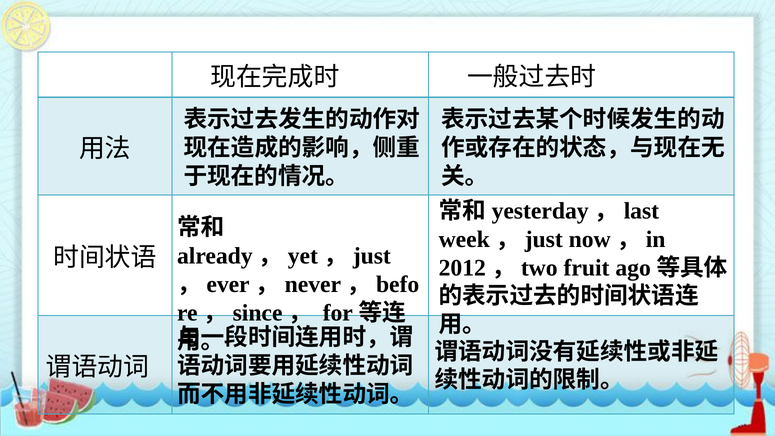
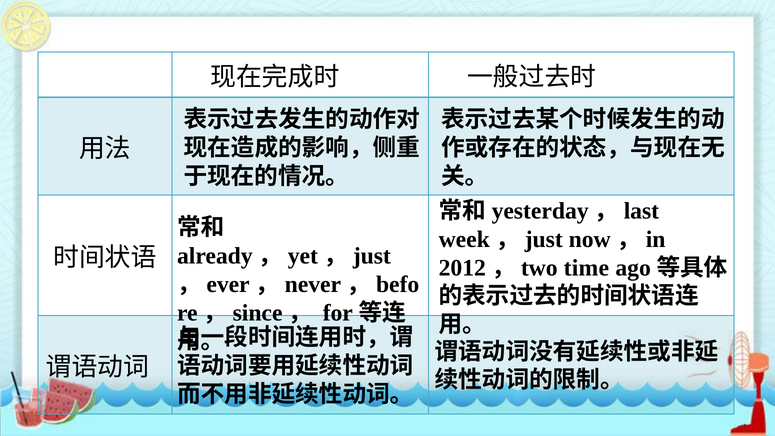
fruit: fruit -> time
